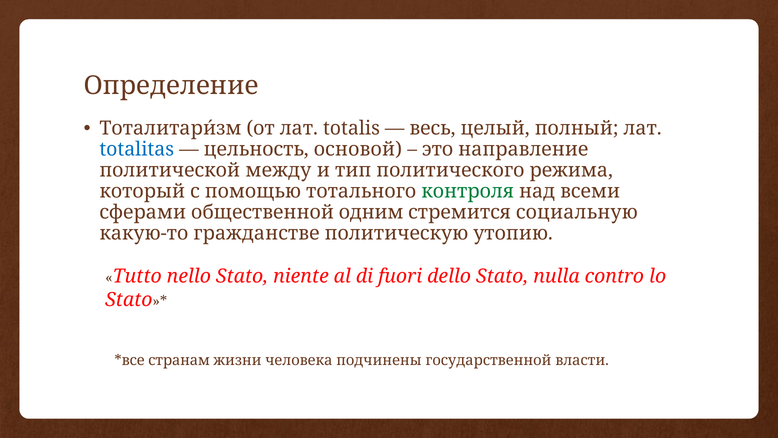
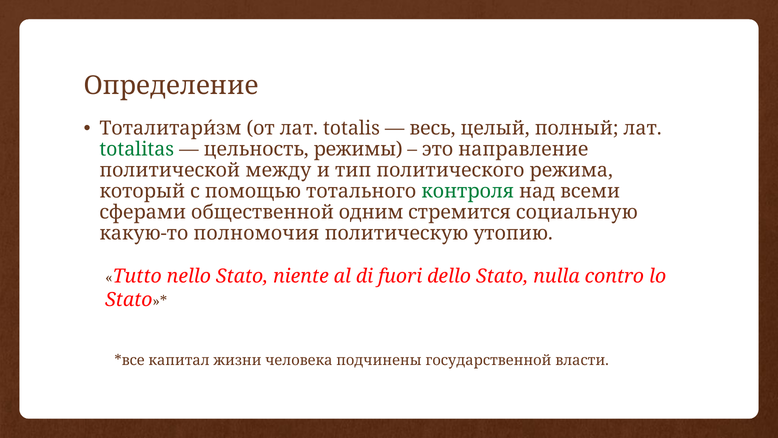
totalitas colour: blue -> green
основой: основой -> режимы
гражданстве: гражданстве -> полномочия
странам: странам -> капитал
